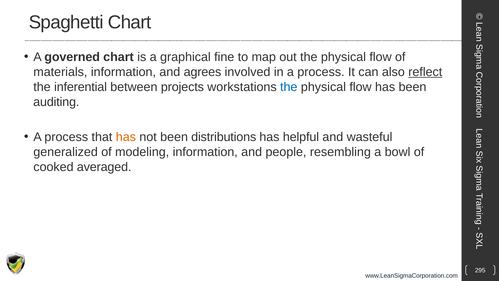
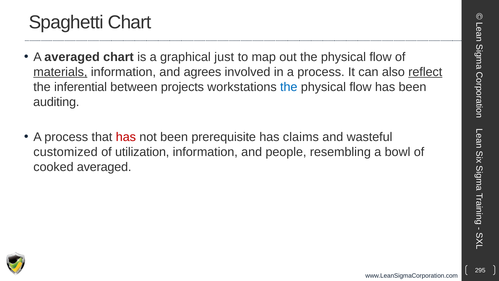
A governed: governed -> averaged
fine: fine -> just
materials underline: none -> present
has at (126, 137) colour: orange -> red
distributions: distributions -> prerequisite
helpful: helpful -> claims
generalized: generalized -> customized
modeling: modeling -> utilization
